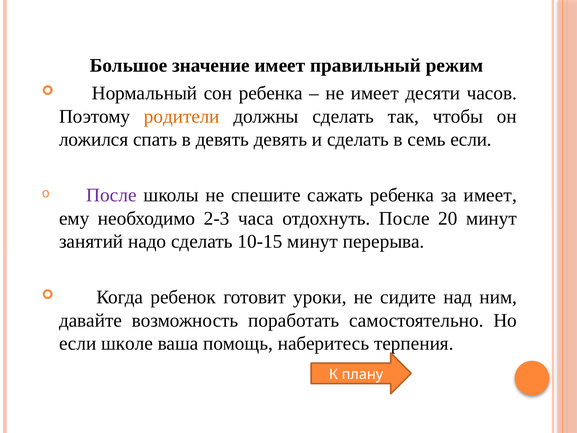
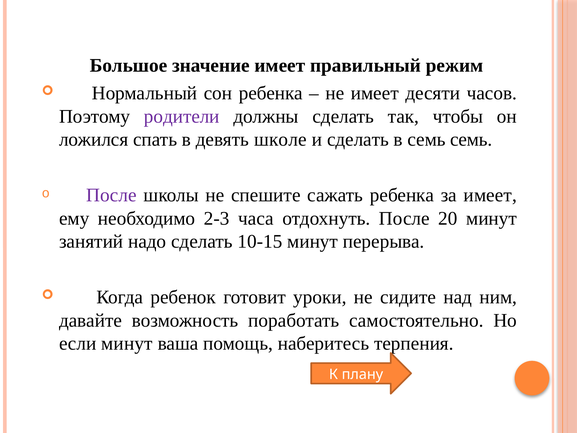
родители colour: orange -> purple
девять девять: девять -> школе
семь если: если -> семь
если школе: школе -> минут
